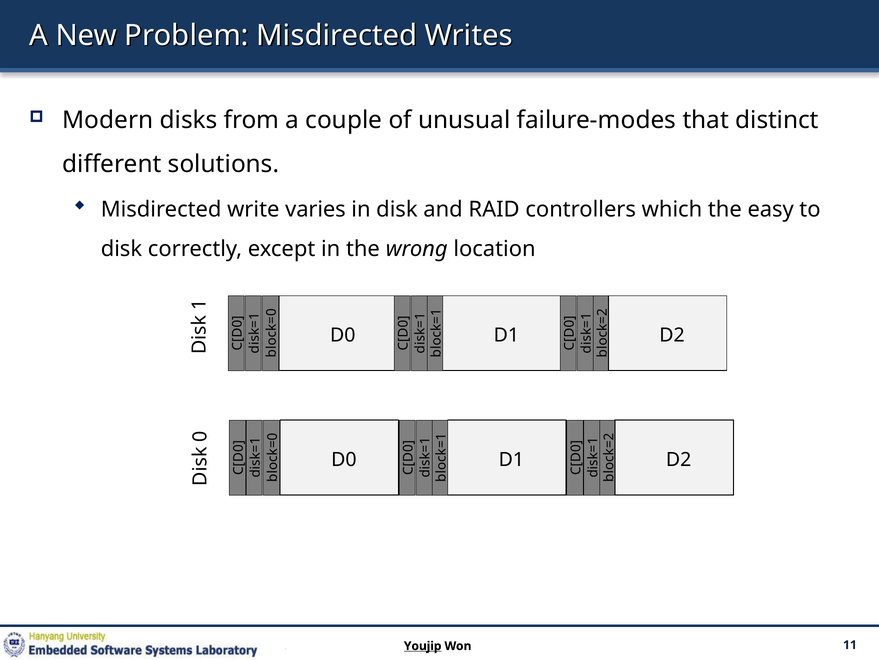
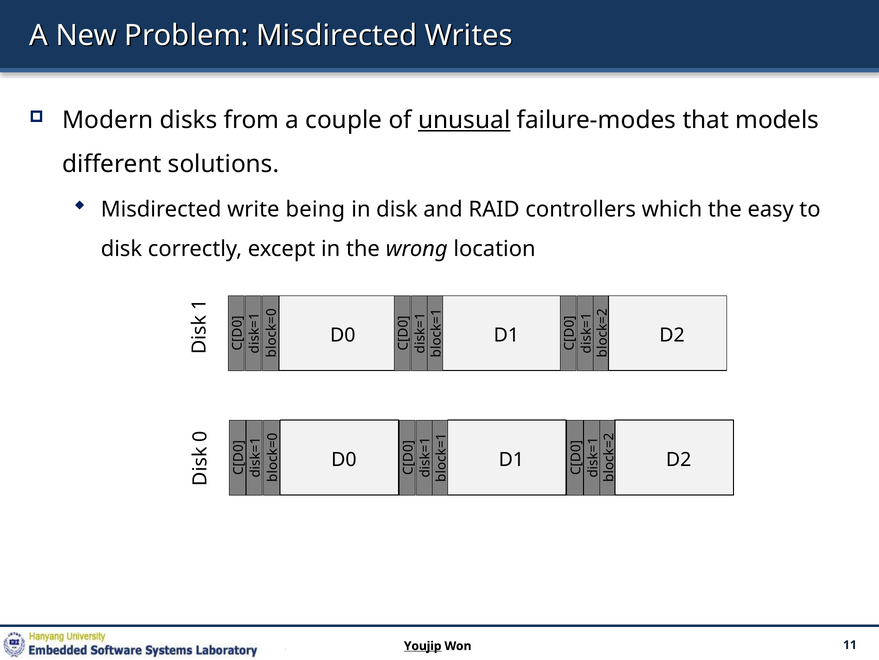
unusual underline: none -> present
distinct: distinct -> models
varies: varies -> being
